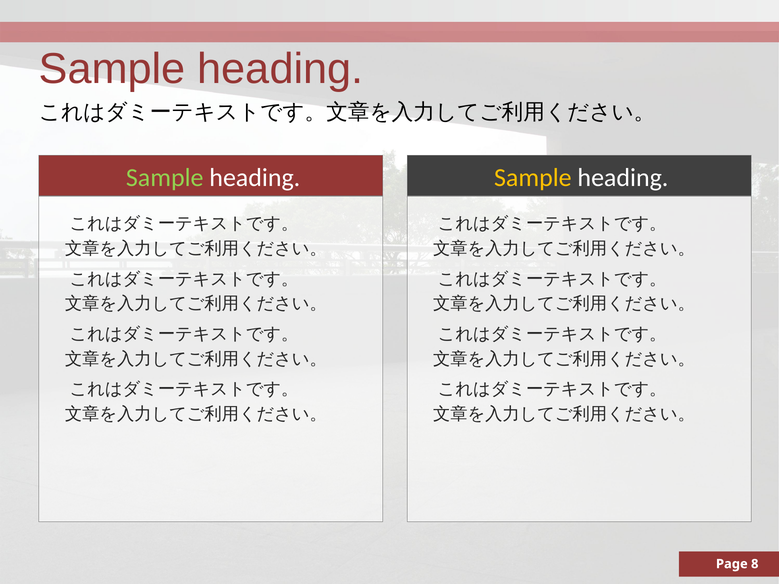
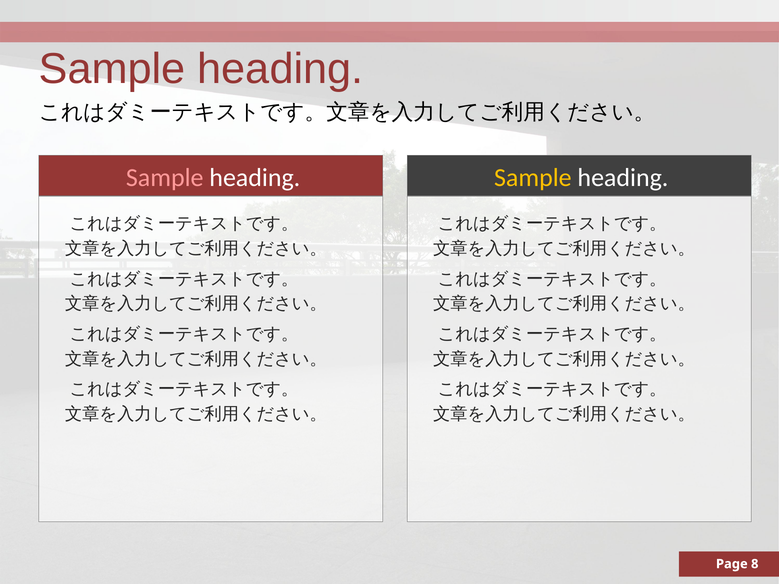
Sample at (165, 178) colour: light green -> pink
